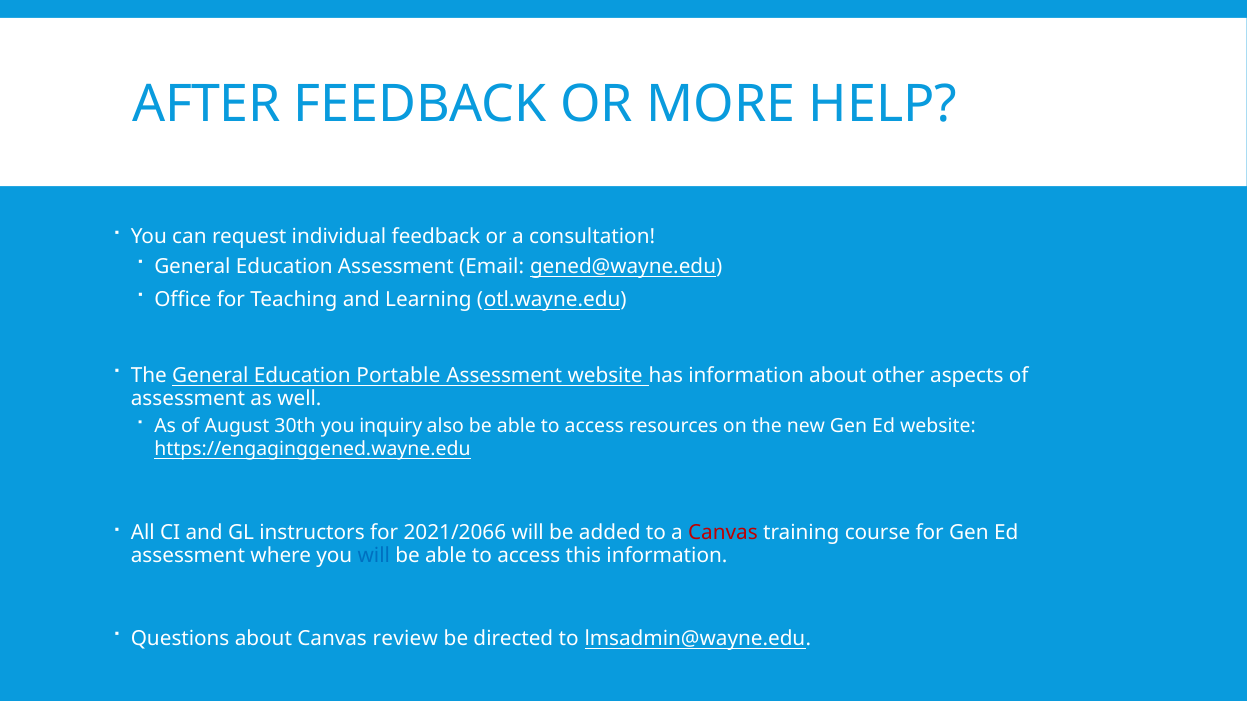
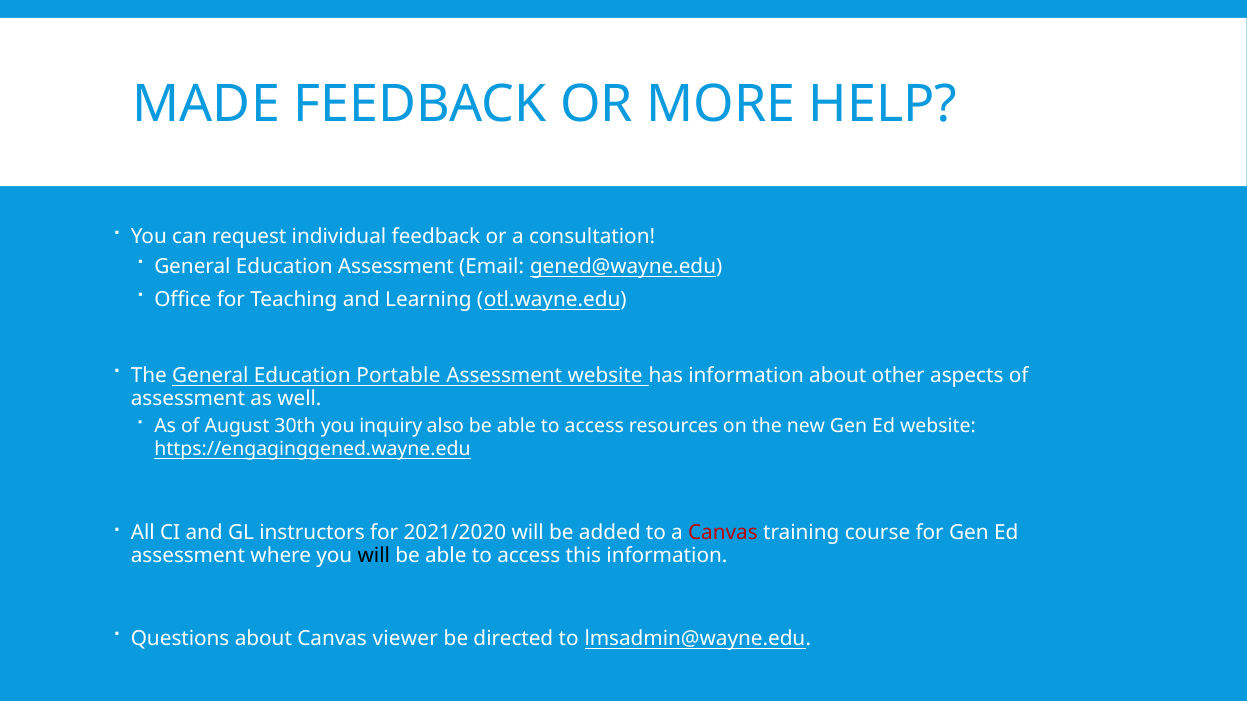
AFTER: AFTER -> MADE
2021/2066: 2021/2066 -> 2021/2020
will at (374, 556) colour: blue -> black
review: review -> viewer
